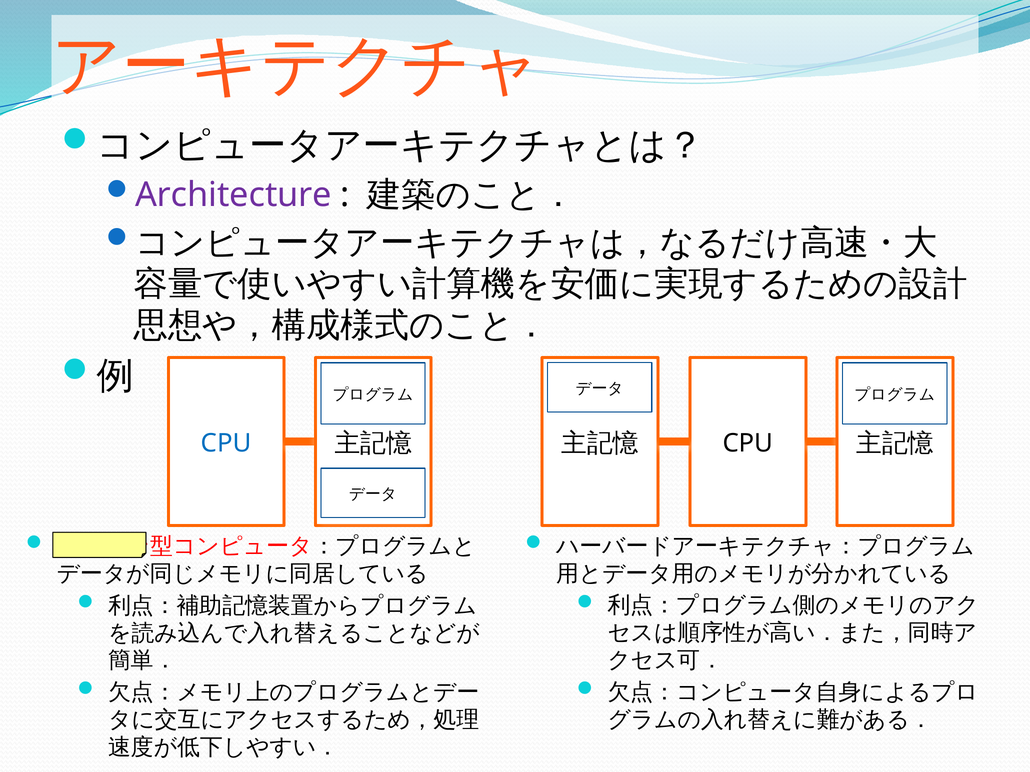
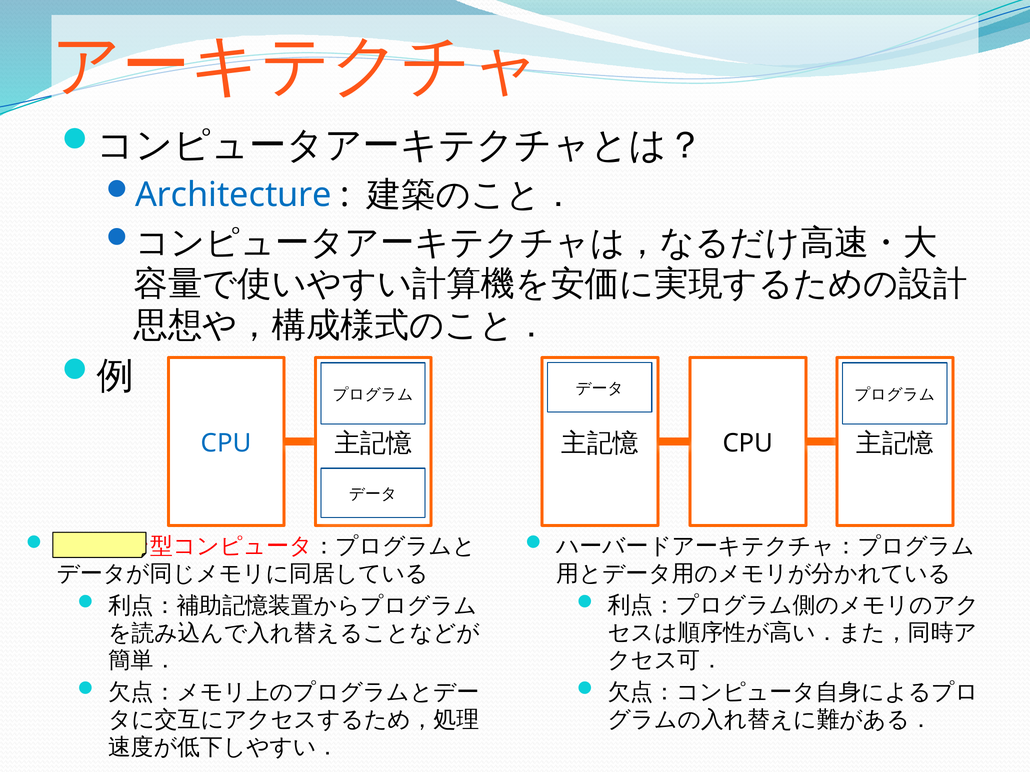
Architecture colour: purple -> blue
